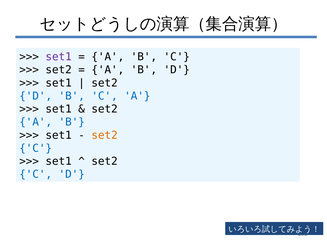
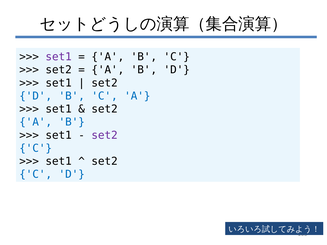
set2 at (105, 135) colour: orange -> purple
